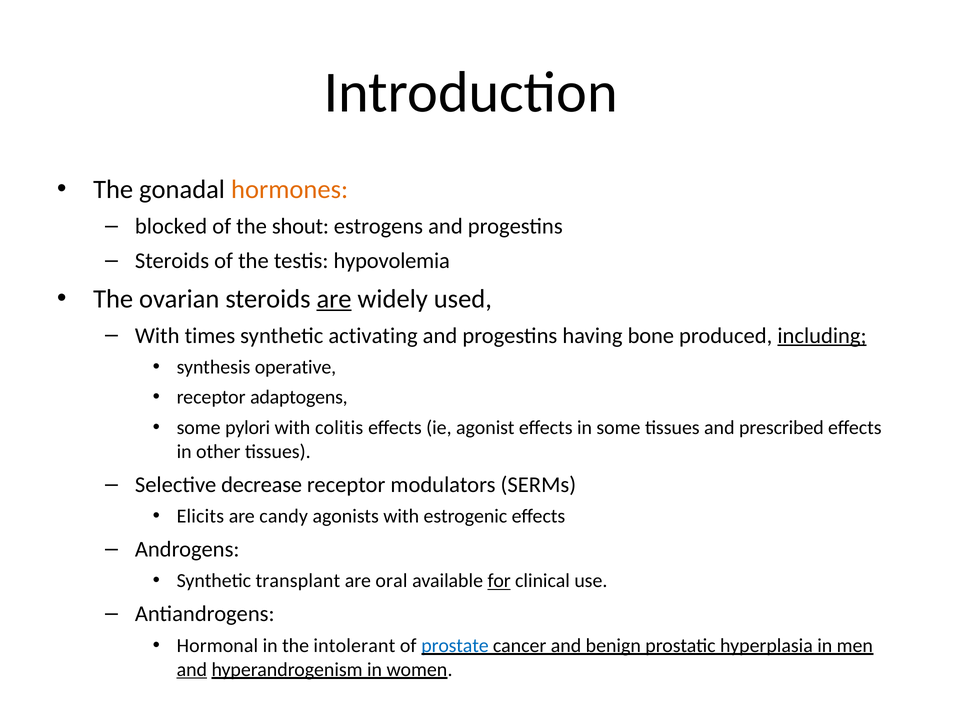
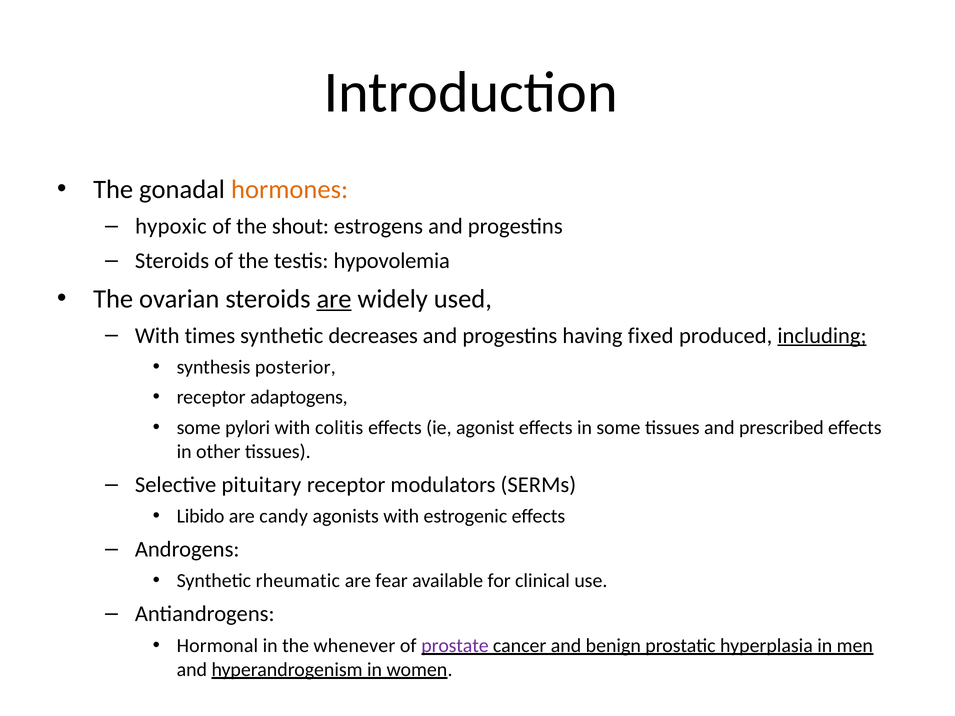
blocked: blocked -> hypoxic
activating: activating -> decreases
bone: bone -> fixed
operative: operative -> posterior
decrease: decrease -> pituitary
Elicits: Elicits -> Libido
transplant: transplant -> rheumatic
oral: oral -> fear
for underline: present -> none
intolerant: intolerant -> whenever
prostate colour: blue -> purple
and at (192, 670) underline: present -> none
